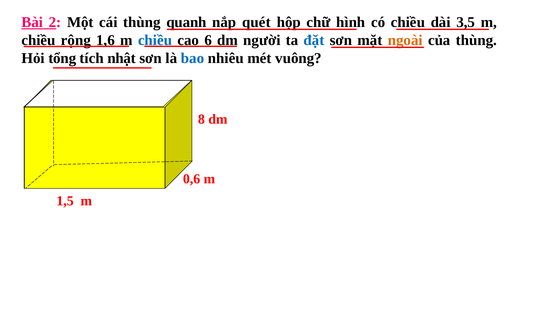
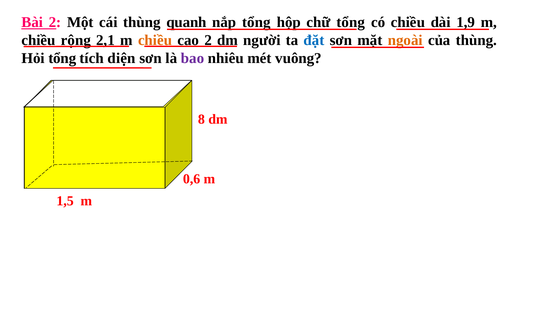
nắp quét: quét -> tổng
chữ hình: hình -> tổng
3,5: 3,5 -> 1,9
1,6: 1,6 -> 2,1
chiều at (155, 40) colour: blue -> orange
cao 6: 6 -> 2
nhật: nhật -> diện
bao colour: blue -> purple
